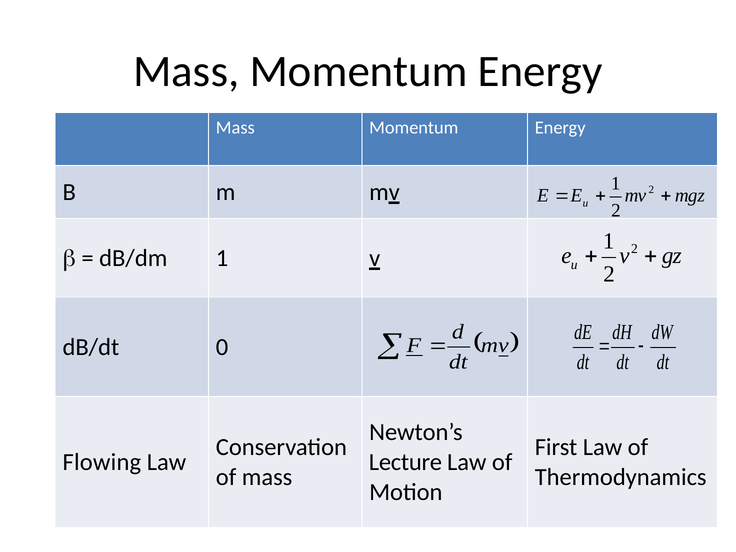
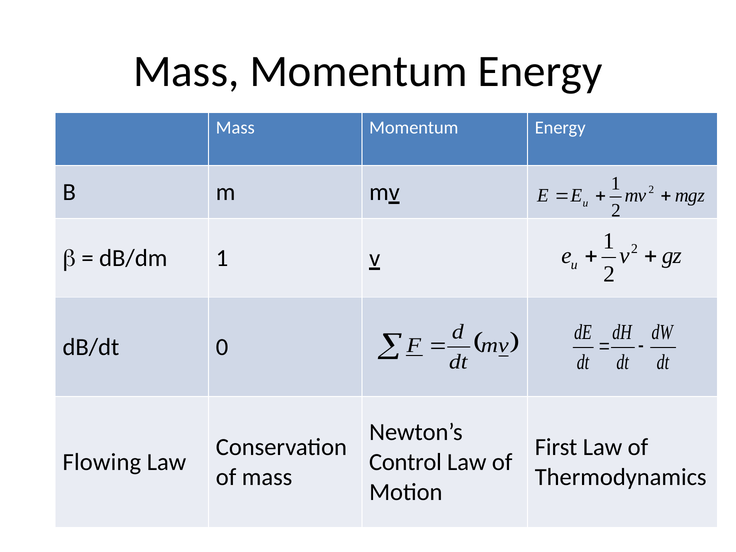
Lecture: Lecture -> Control
